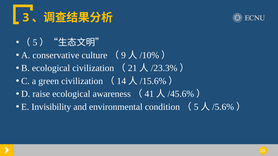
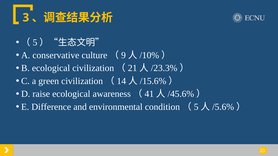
Invisibility: Invisibility -> Difference
